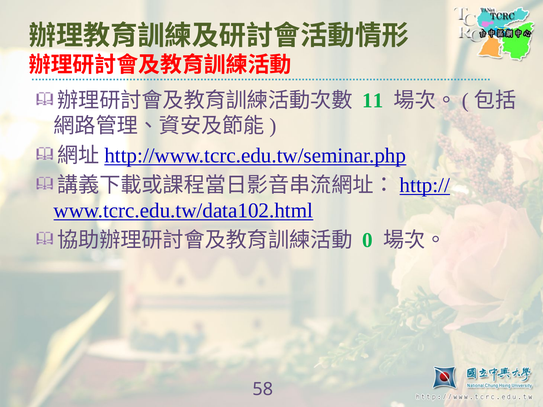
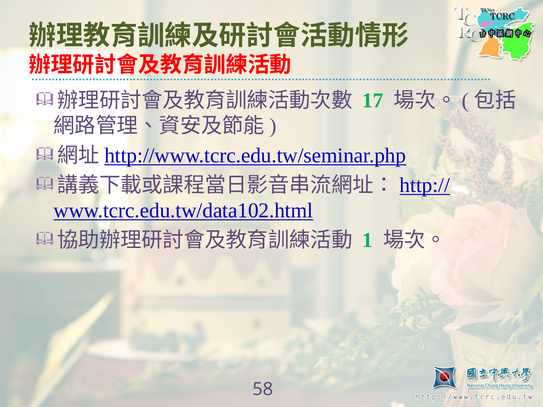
11: 11 -> 17
0: 0 -> 1
